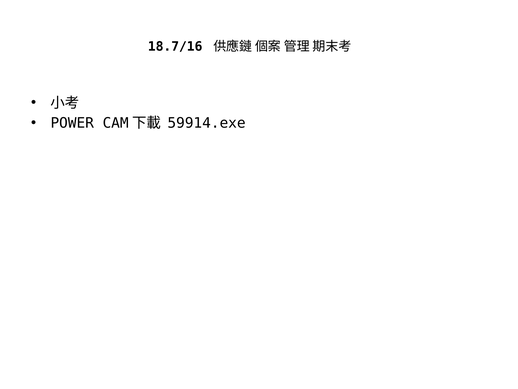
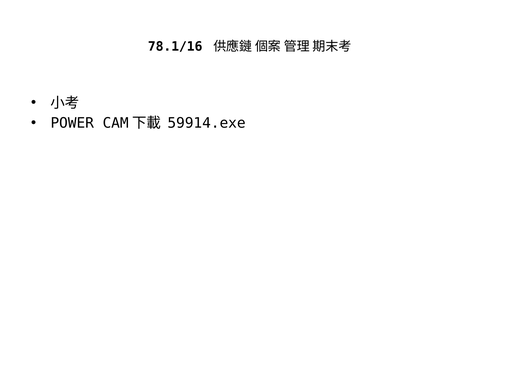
18.7/16: 18.7/16 -> 78.1/16
